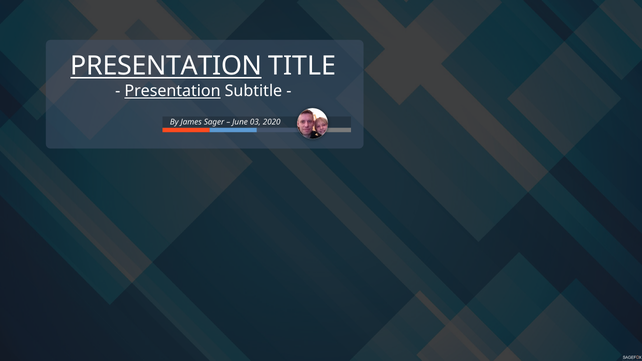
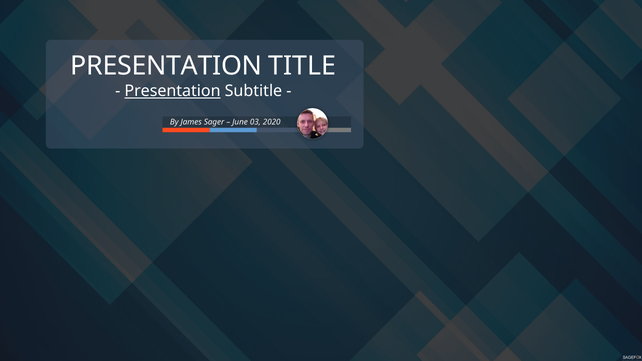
PRESENTATION at (166, 66) underline: present -> none
